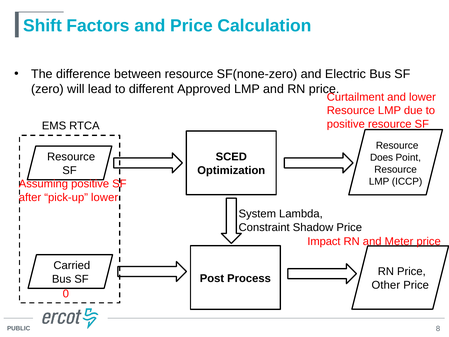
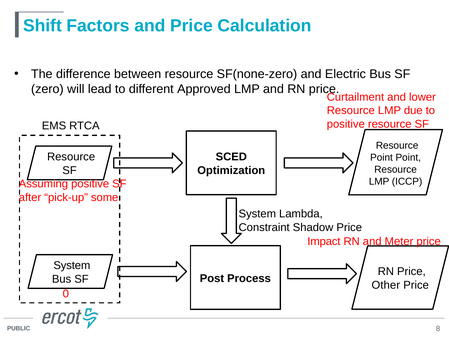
Does at (382, 158): Does -> Point
pick-up lower: lower -> some
Carried at (72, 265): Carried -> System
